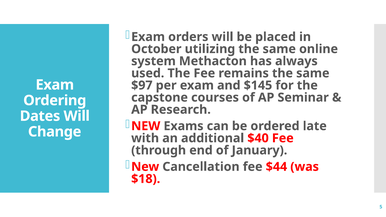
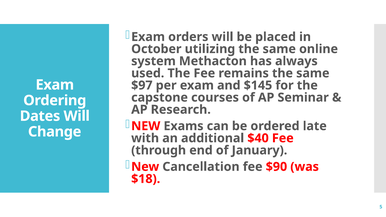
$44: $44 -> $90
